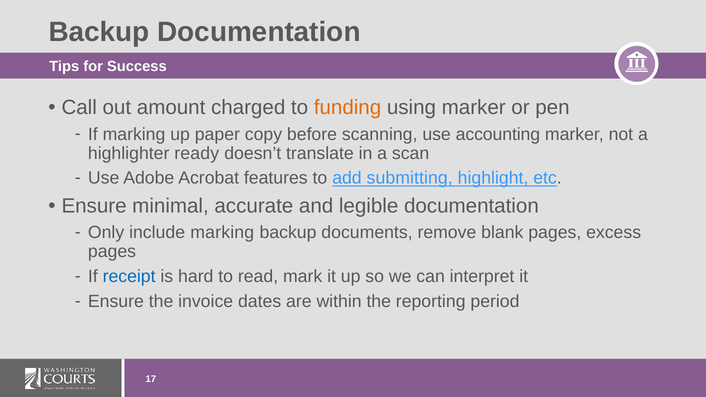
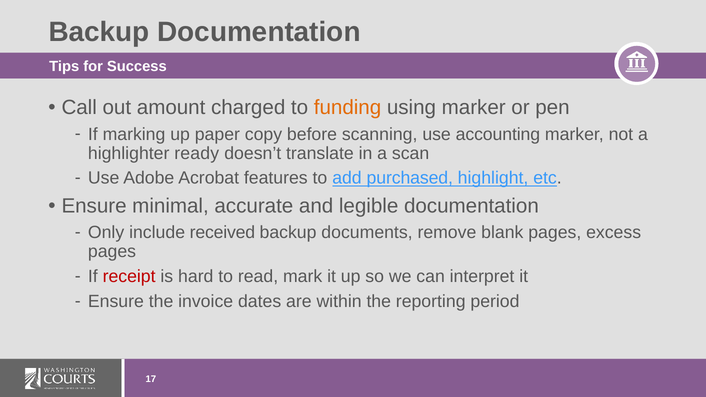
submitting: submitting -> purchased
include marking: marking -> received
receipt colour: blue -> red
